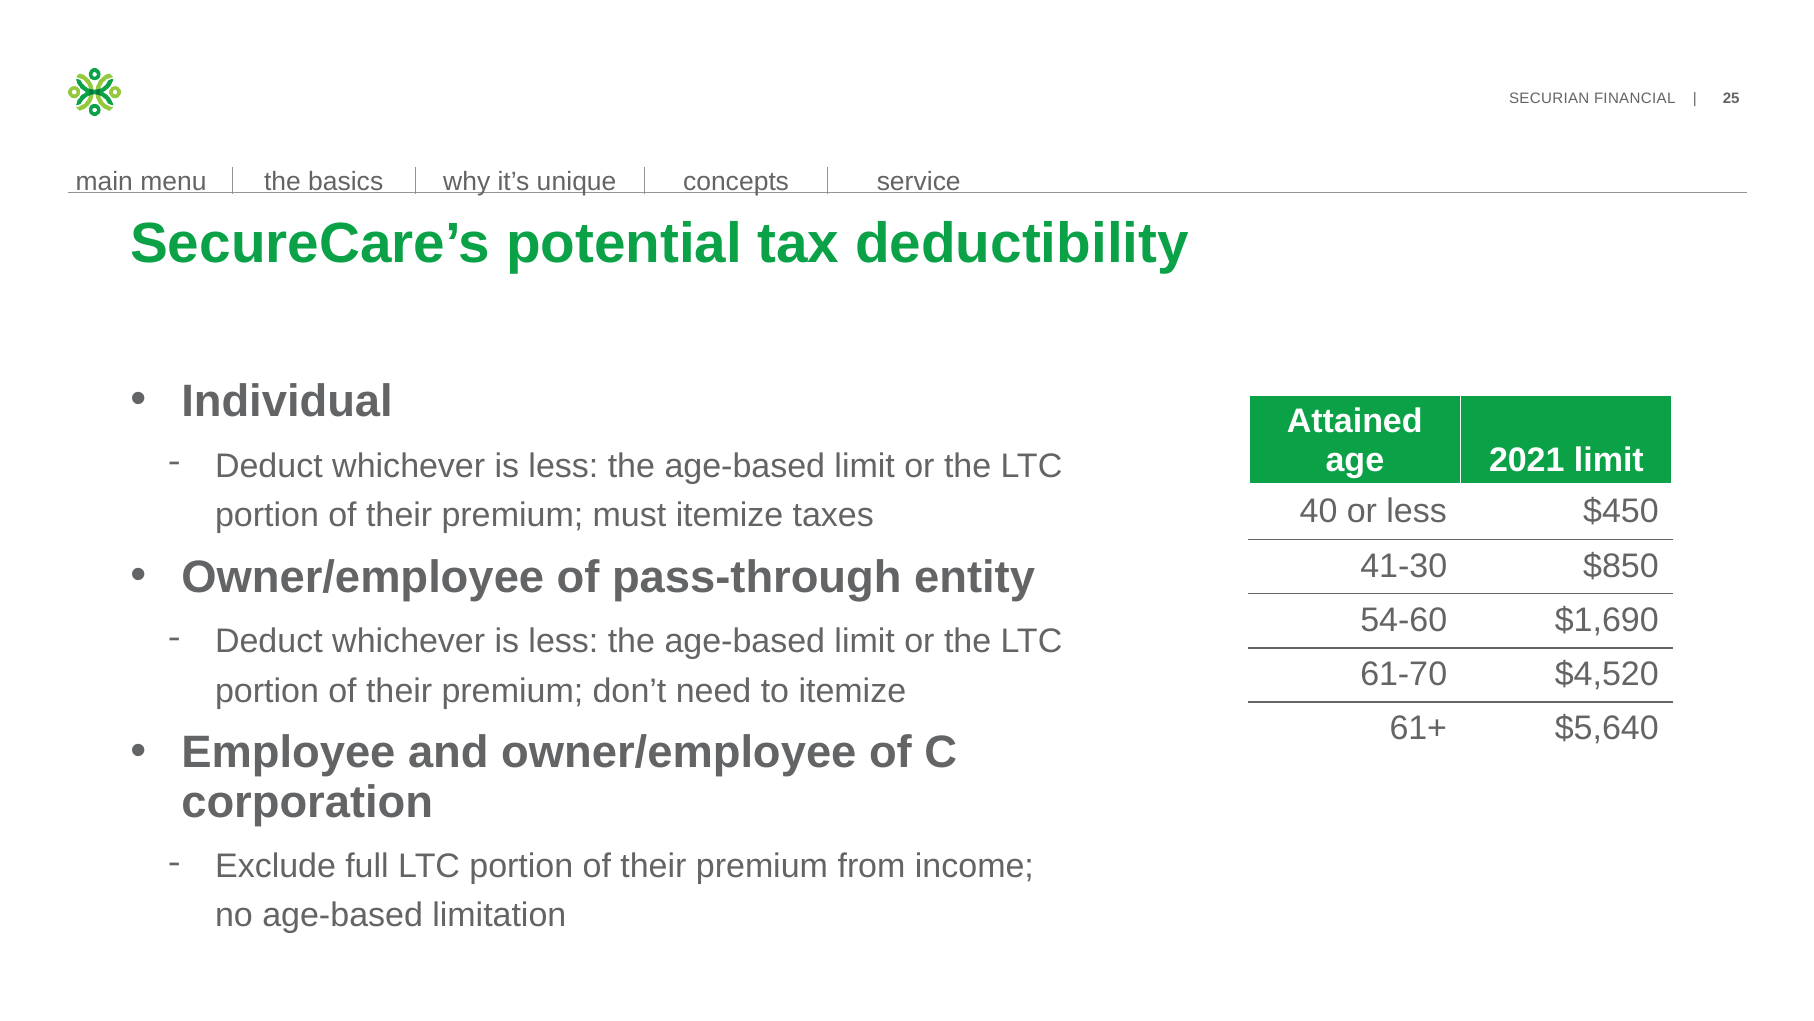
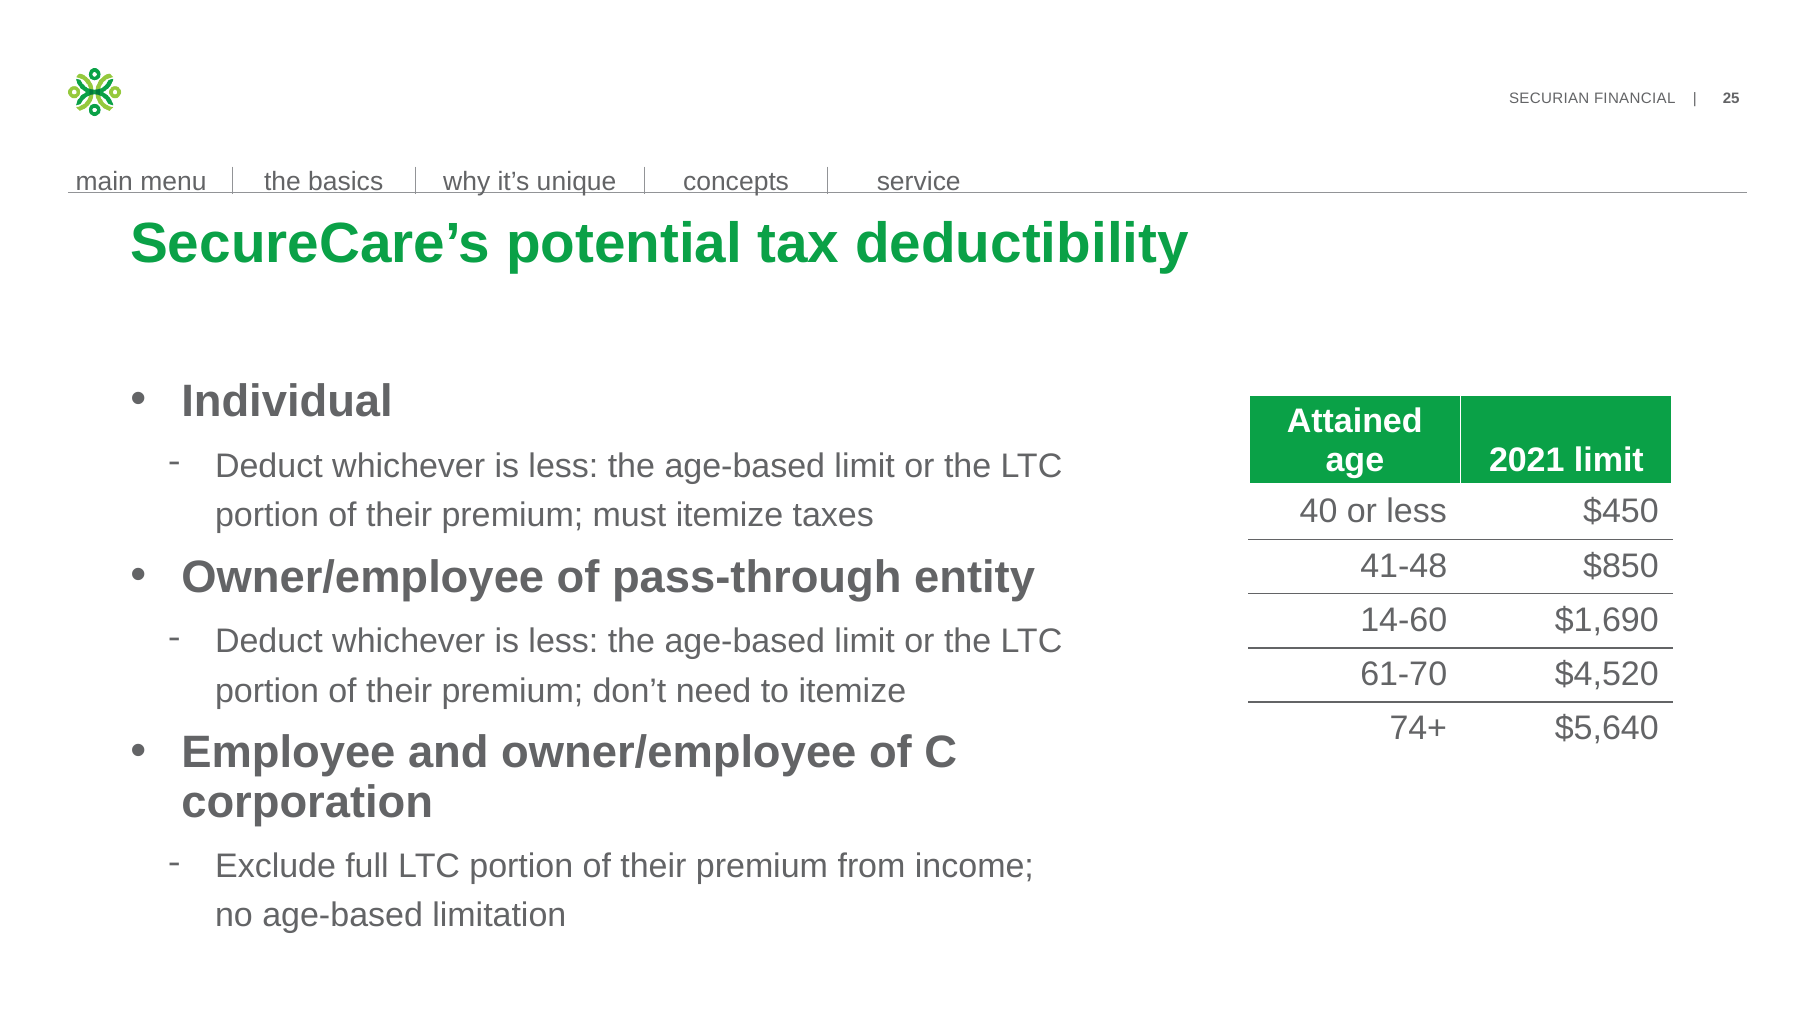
41-30: 41-30 -> 41-48
54-60: 54-60 -> 14-60
61+: 61+ -> 74+
